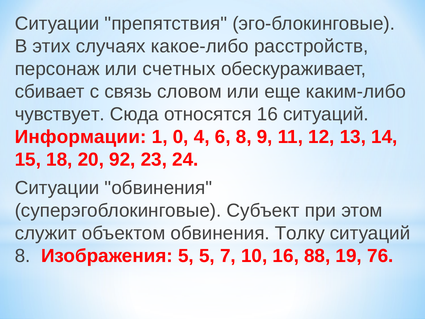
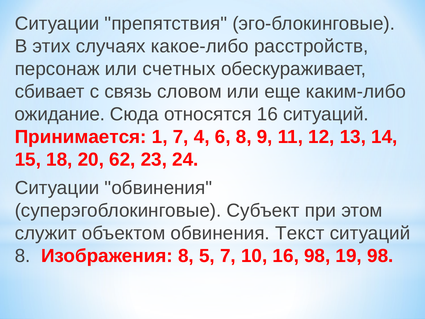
чувствует: чувствует -> ожидание
Информации: Информации -> Принимается
1 0: 0 -> 7
92: 92 -> 62
Толку: Толку -> Текст
Изображения 5: 5 -> 8
16 88: 88 -> 98
19 76: 76 -> 98
